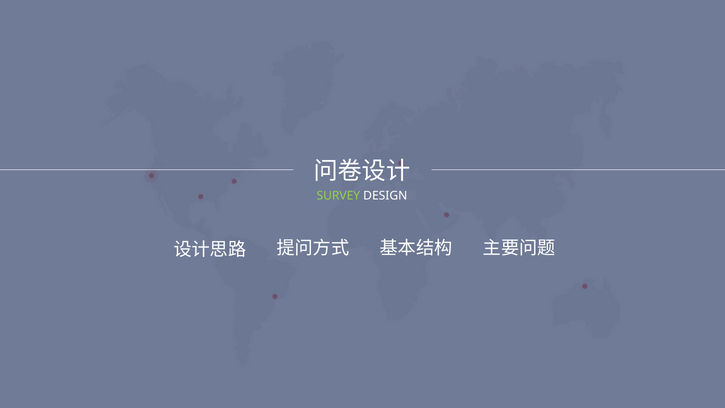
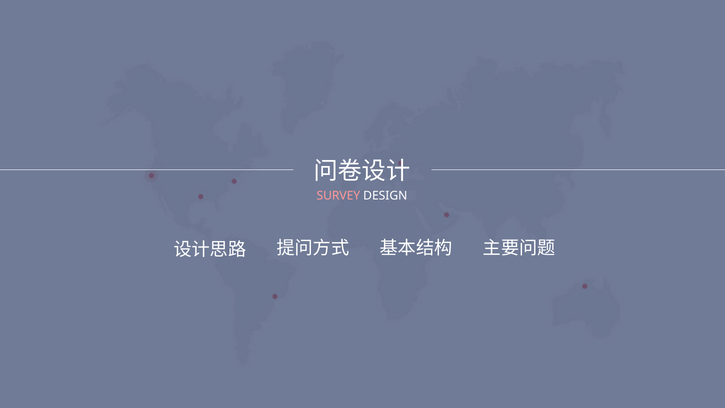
SURVEY colour: light green -> pink
